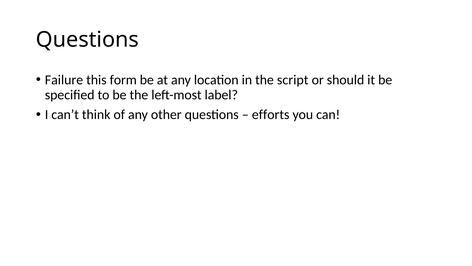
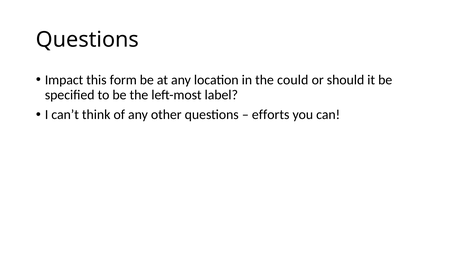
Failure: Failure -> Impact
script: script -> could
